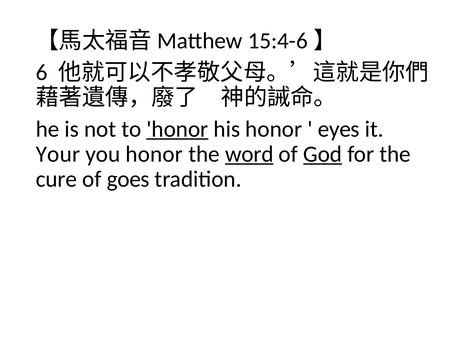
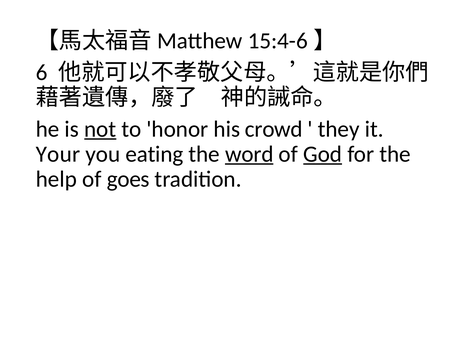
not underline: none -> present
honor at (177, 129) underline: present -> none
his honor: honor -> crowd
eyes: eyes -> they
you honor: honor -> eating
cure: cure -> help
